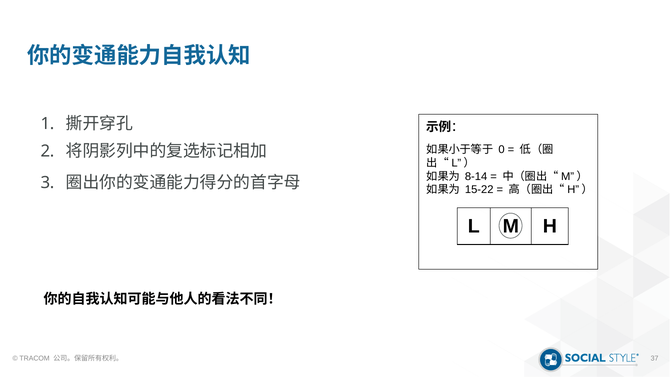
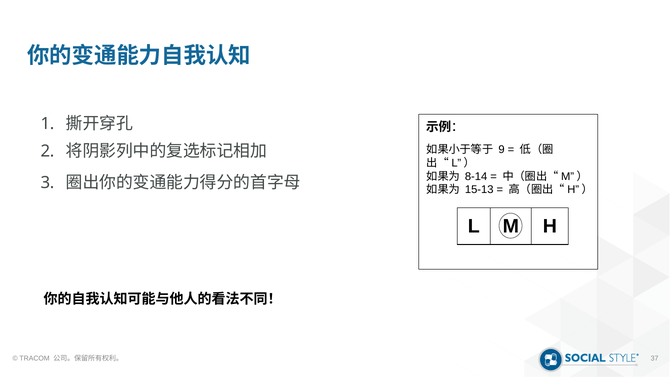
0: 0 -> 9
15-22: 15-22 -> 15-13
